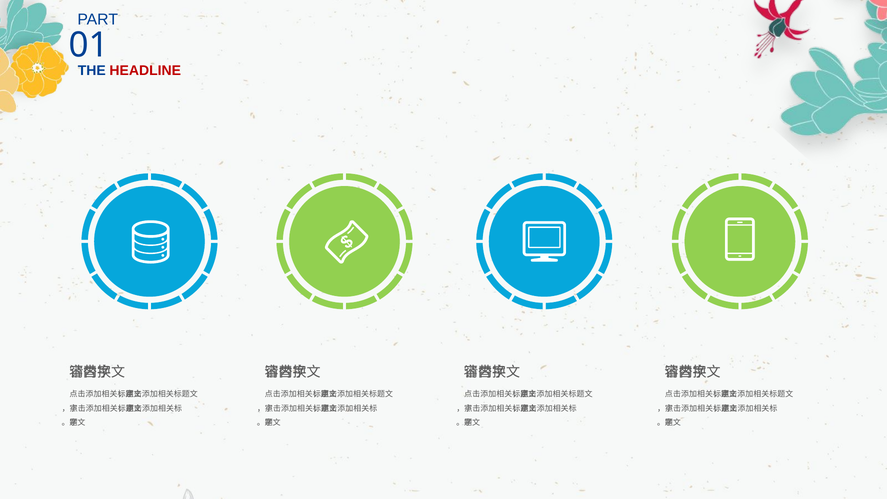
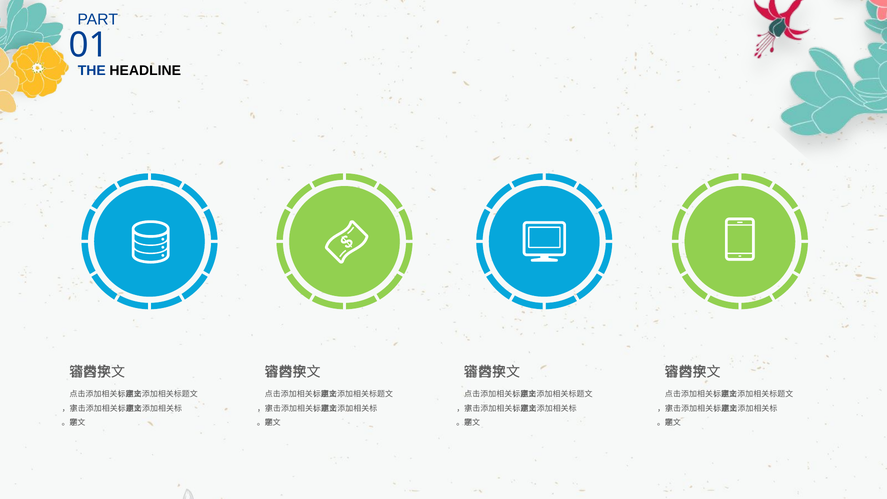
HEADLINE colour: red -> black
